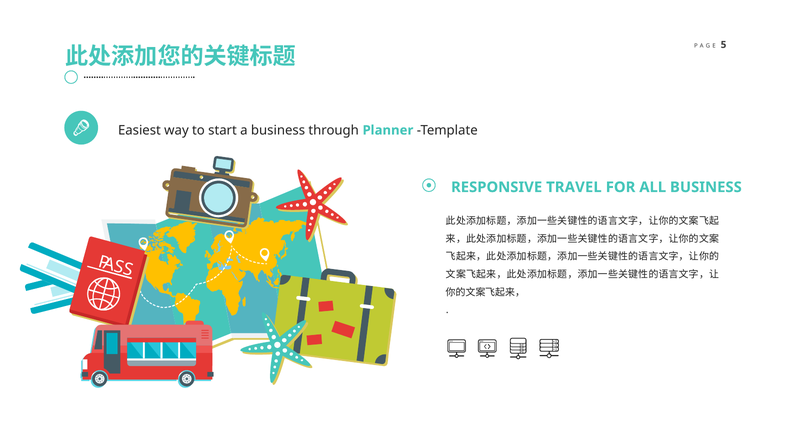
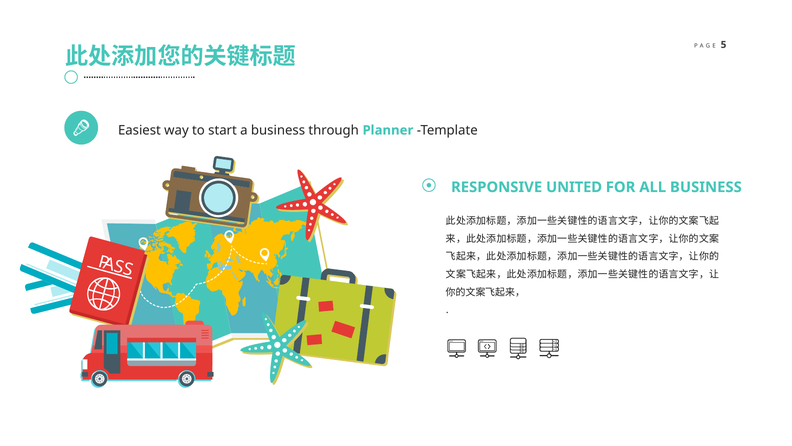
TRAVEL: TRAVEL -> UNITED
